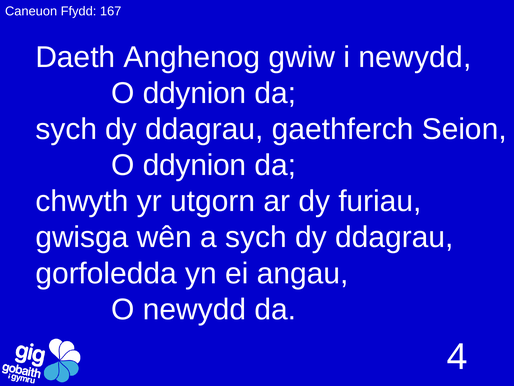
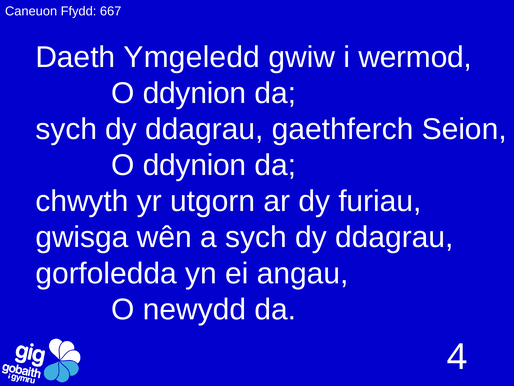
167: 167 -> 667
Anghenog: Anghenog -> Ymgeledd
i newydd: newydd -> wermod
